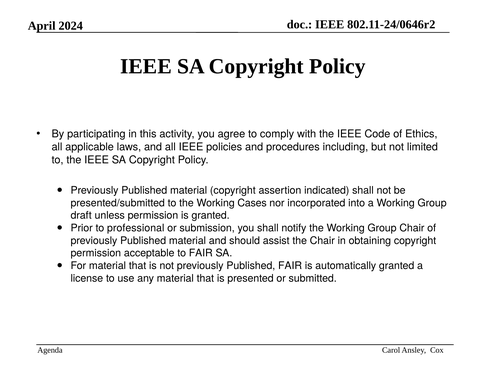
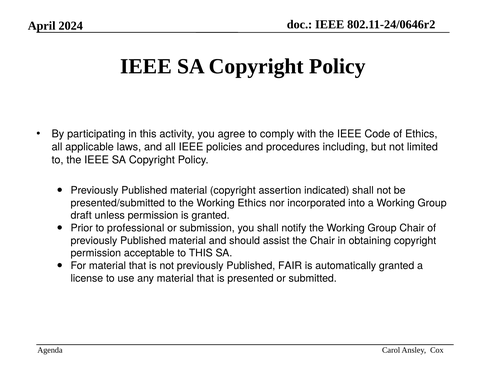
Working Cases: Cases -> Ethics
to FAIR: FAIR -> THIS
